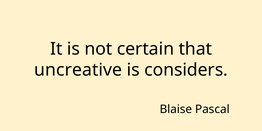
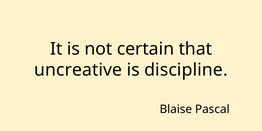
considers: considers -> discipline
